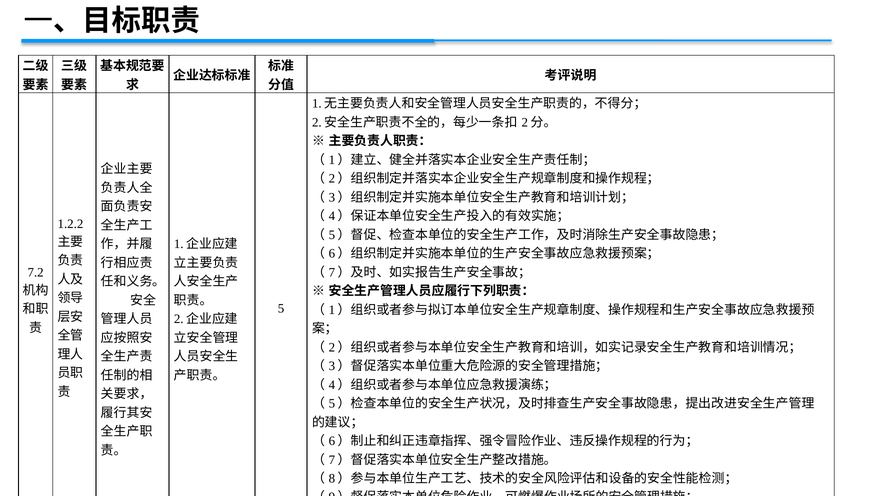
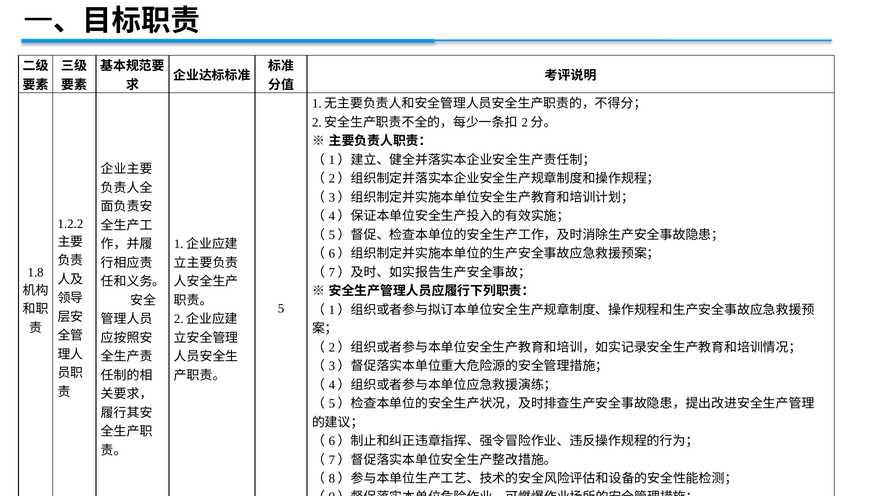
7.2: 7.2 -> 1.8
